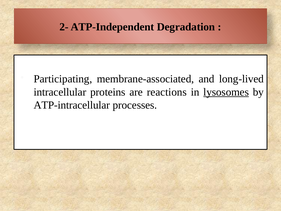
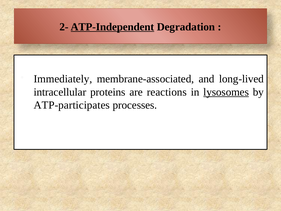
ATP-Independent underline: none -> present
Participating: Participating -> Immediately
ATP-intracellular: ATP-intracellular -> ATP-participates
